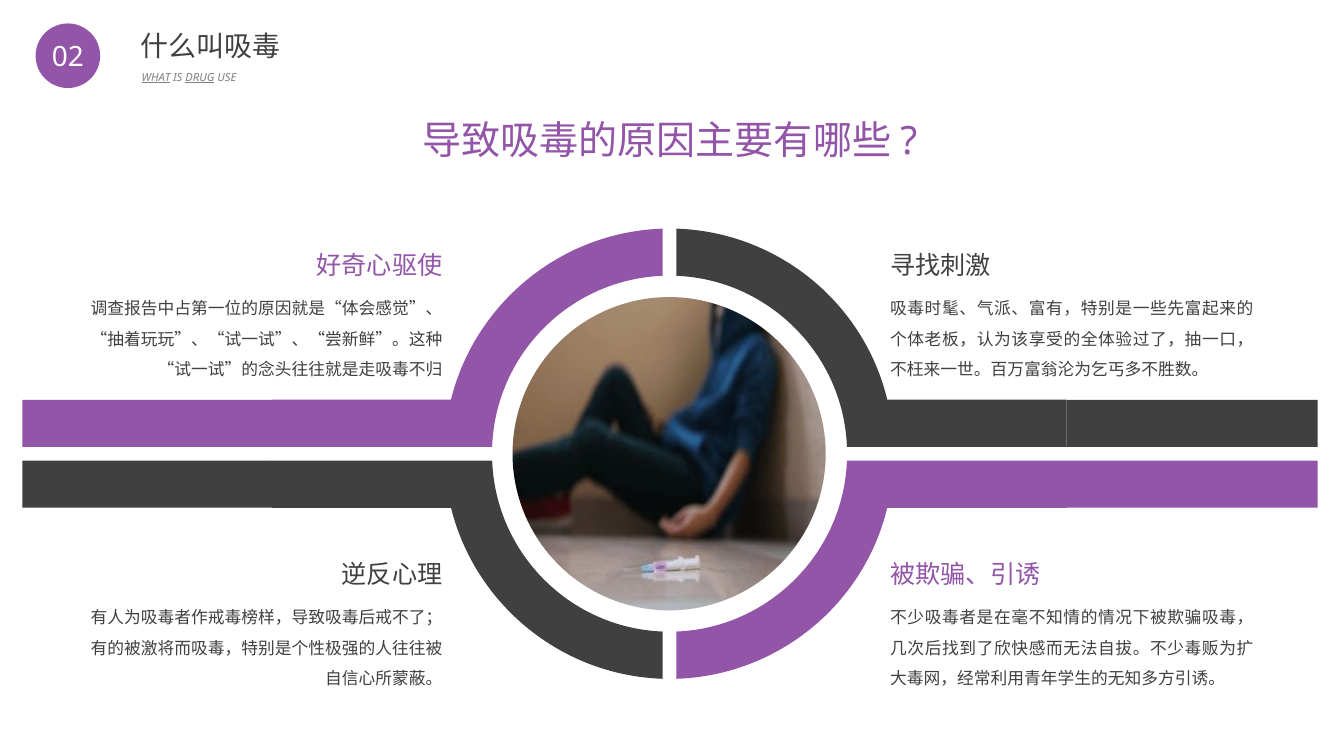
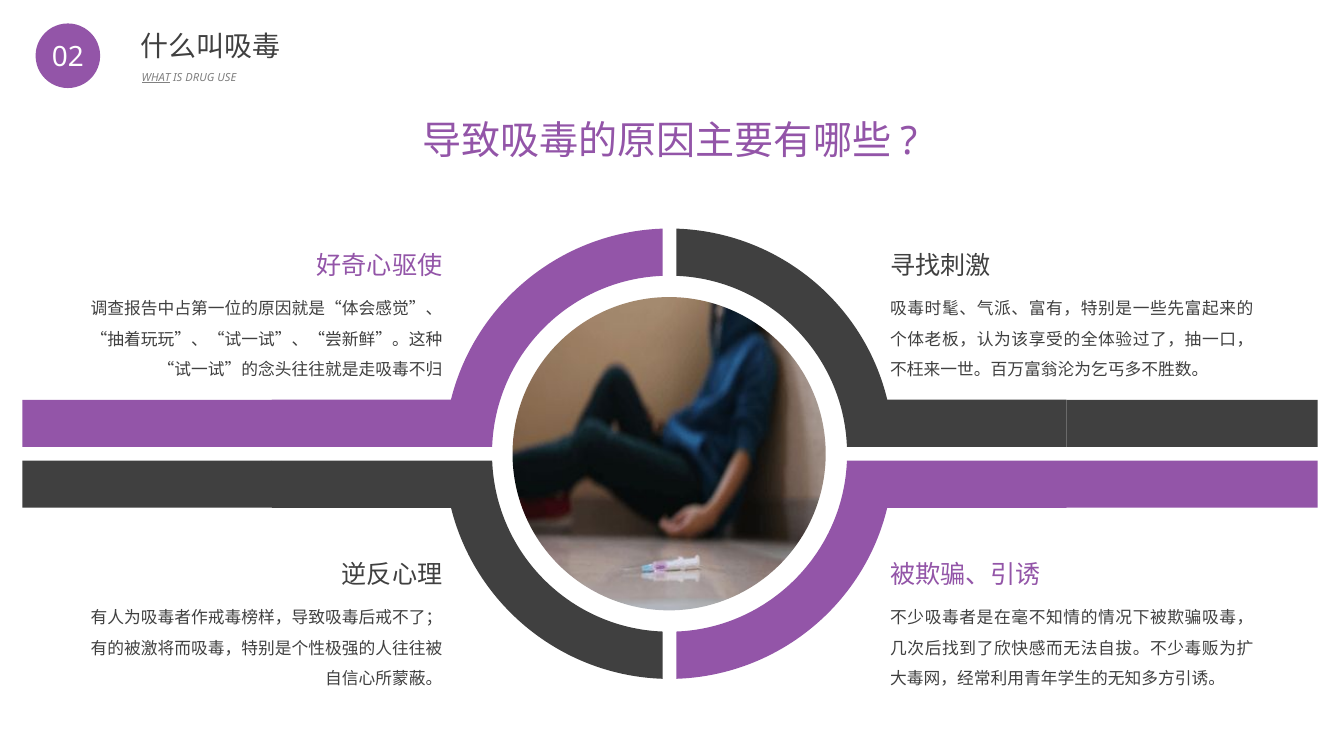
DRUG underline: present -> none
